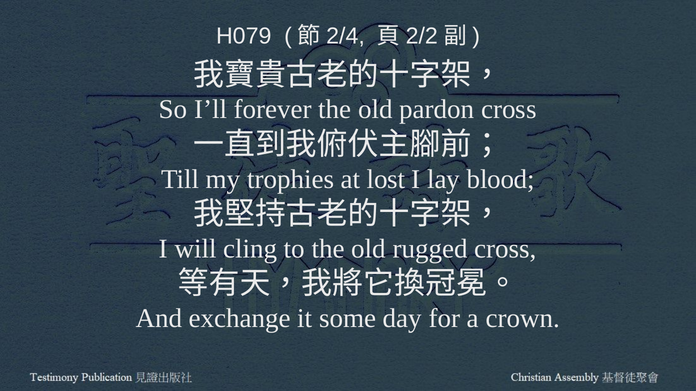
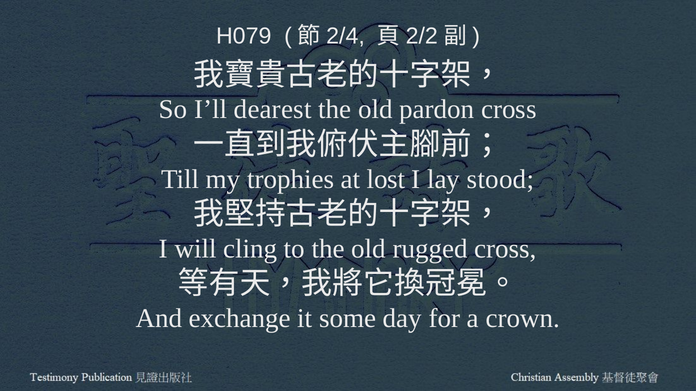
forever: forever -> dearest
blood: blood -> stood
